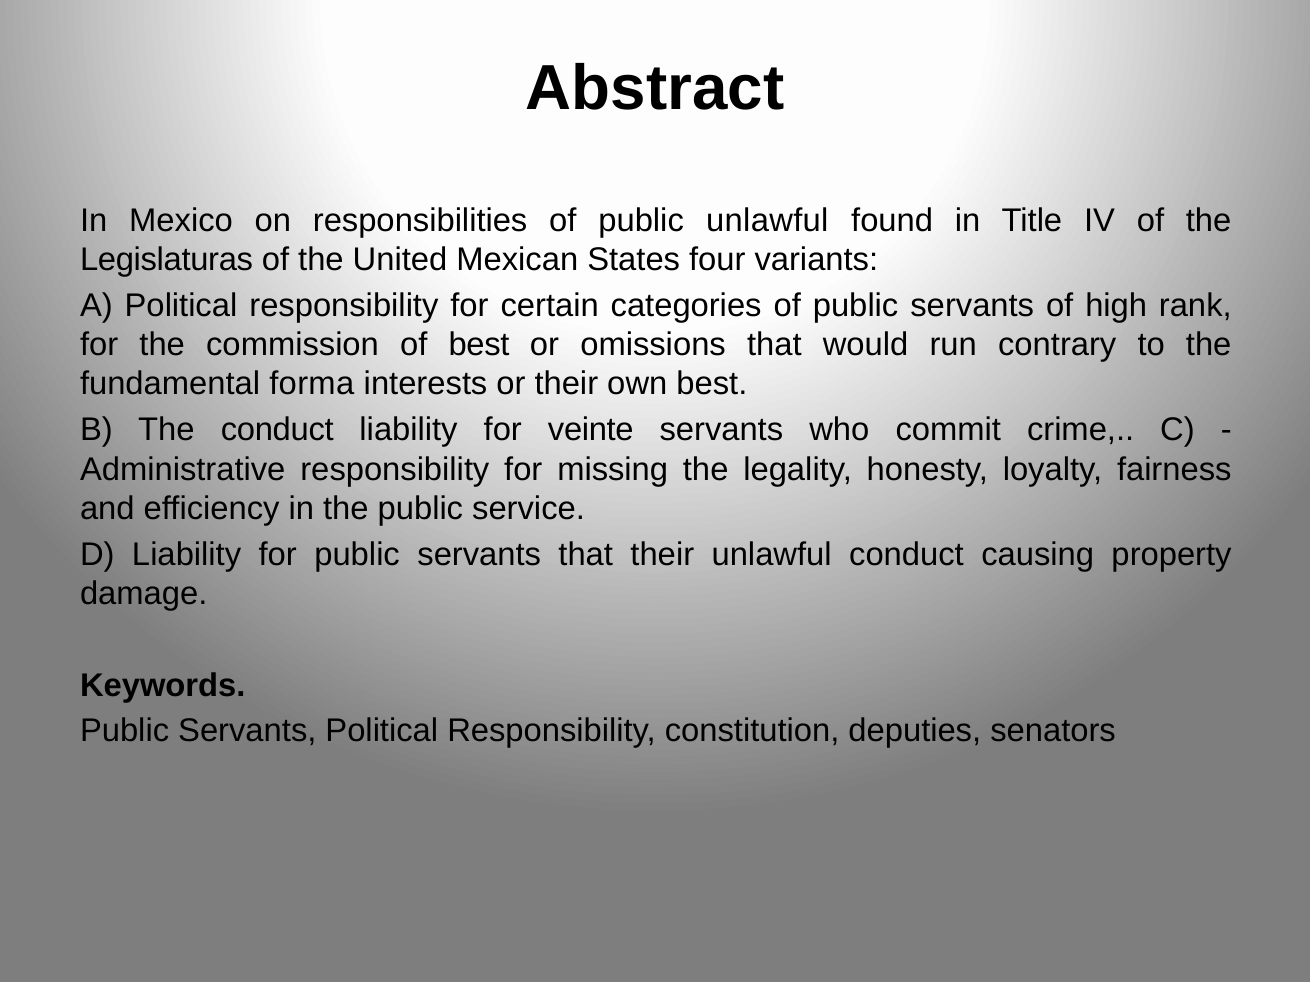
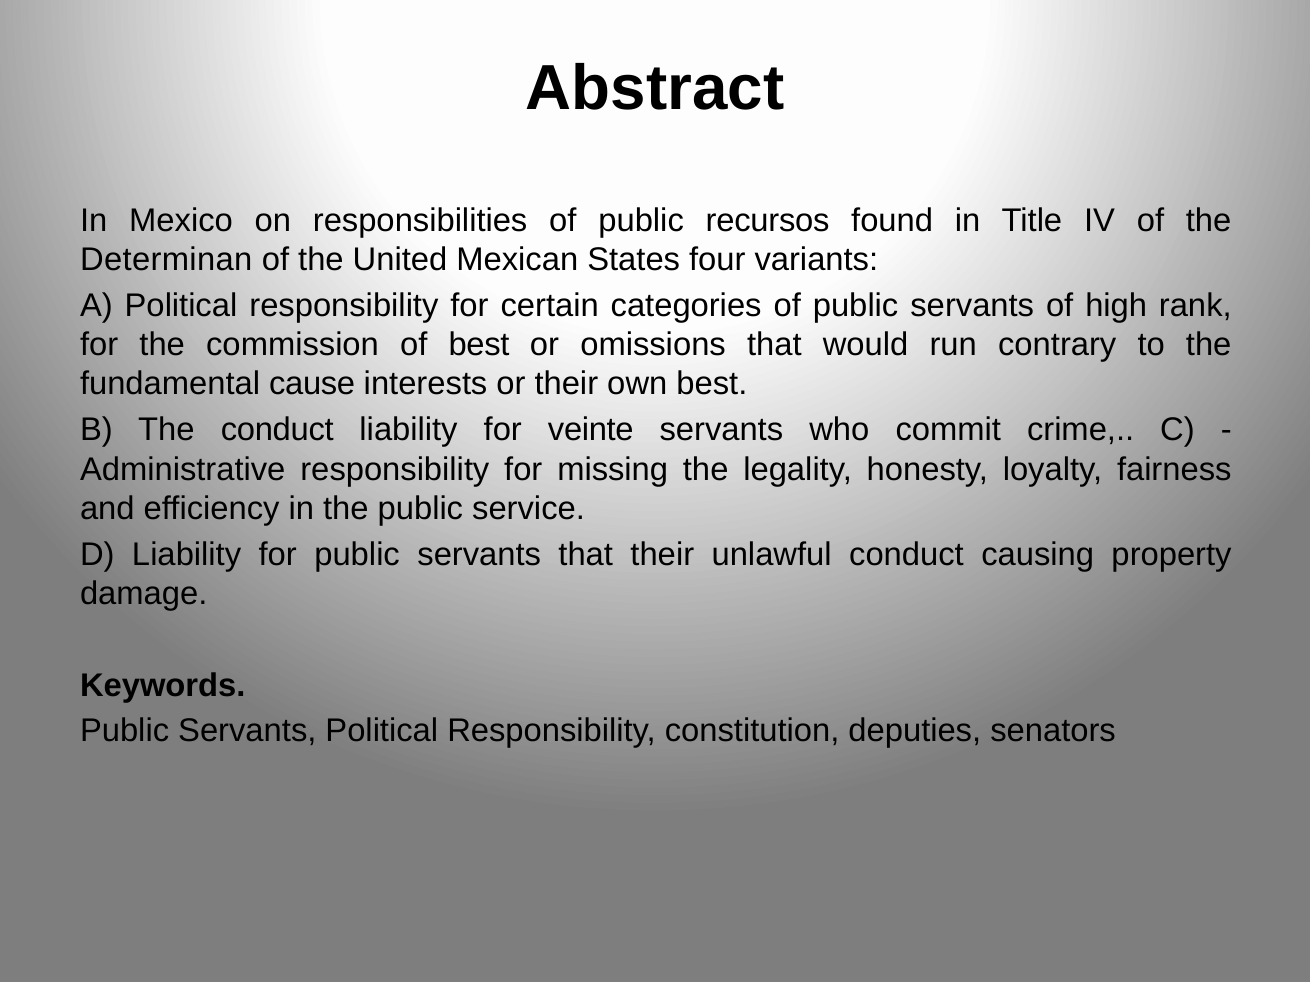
public unlawful: unlawful -> recursos
Legislaturas: Legislaturas -> Determinan
forma: forma -> cause
